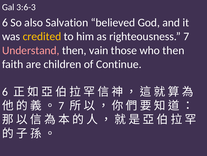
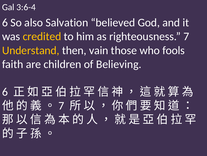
3:6-3: 3:6-3 -> 3:6-4
Understand colour: pink -> yellow
who then: then -> fools
Continue: Continue -> Believing
